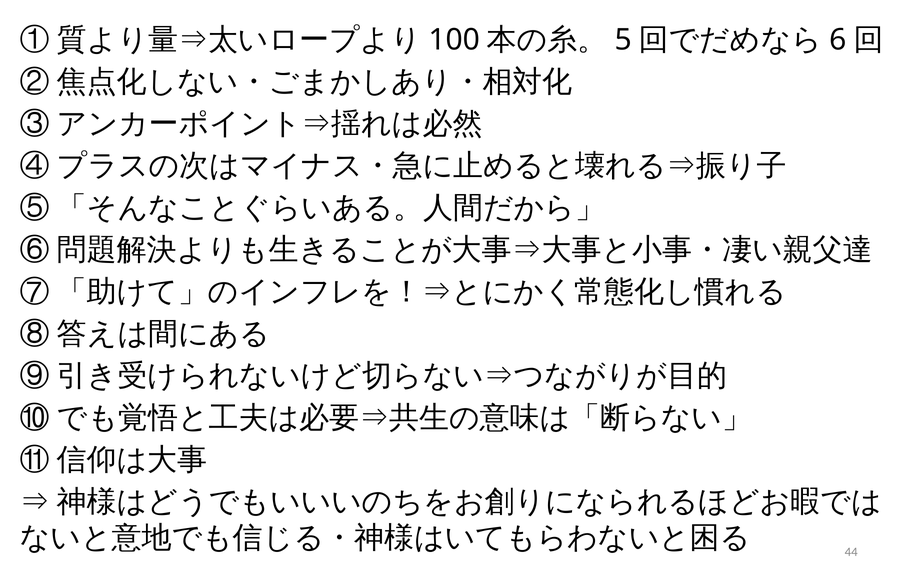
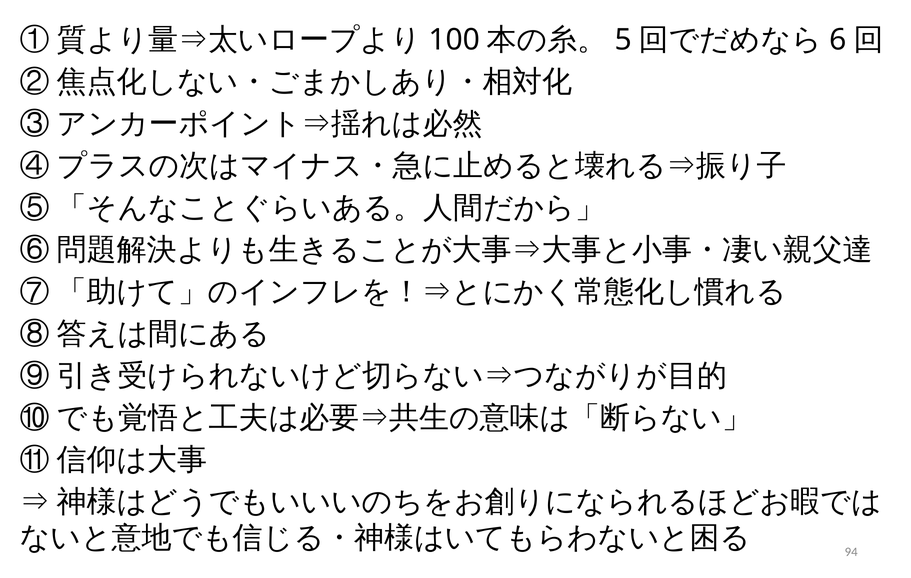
44: 44 -> 94
